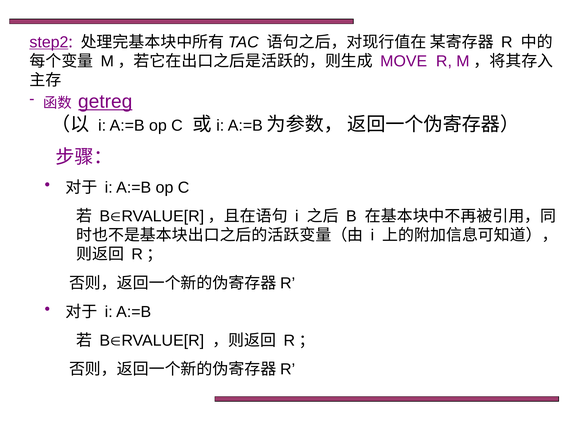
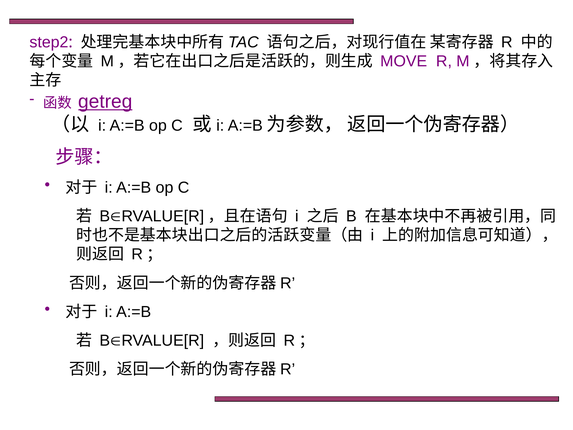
step2 underline: present -> none
